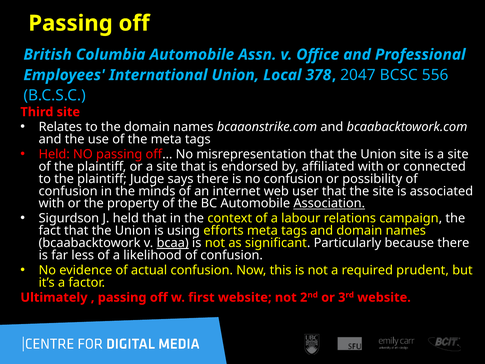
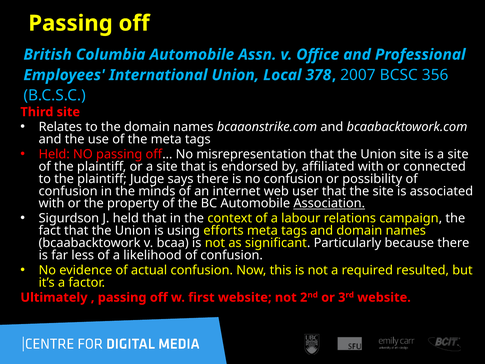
2047: 2047 -> 2007
556: 556 -> 356
bcaa underline: present -> none
prudent: prudent -> resulted
